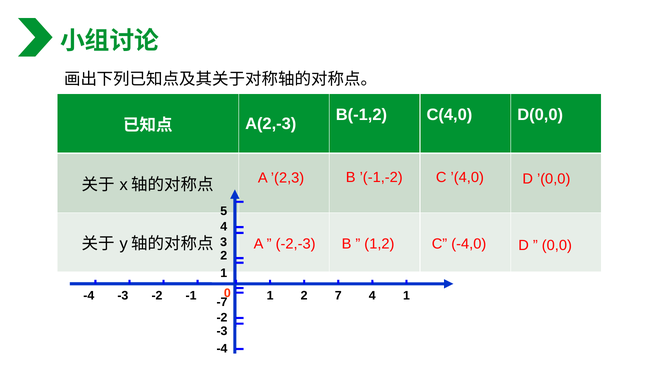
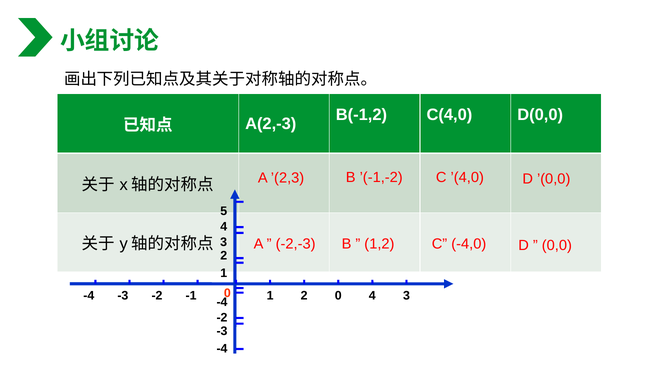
2 7: 7 -> 0
4 1: 1 -> 3
-7 at (222, 302): -7 -> -4
